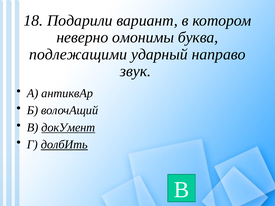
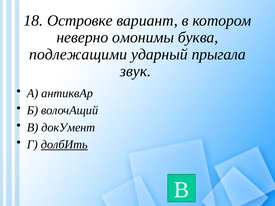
Подарили: Подарили -> Островке
направо: направо -> прыгала
докУмент underline: present -> none
